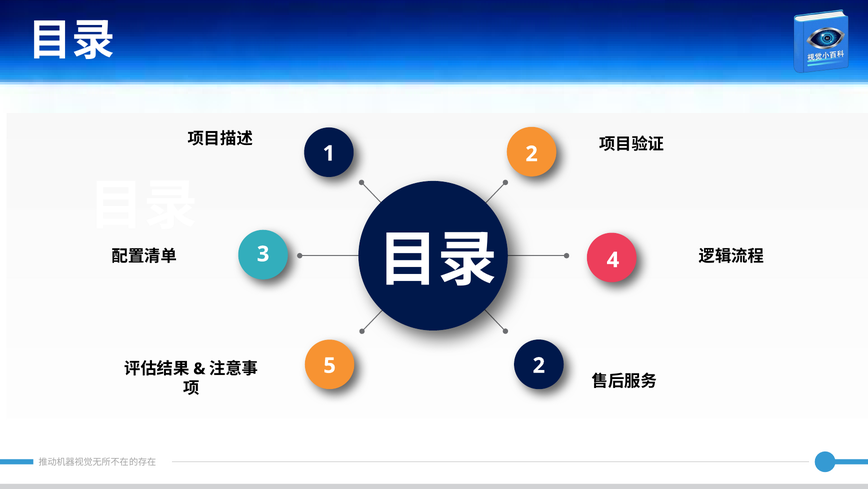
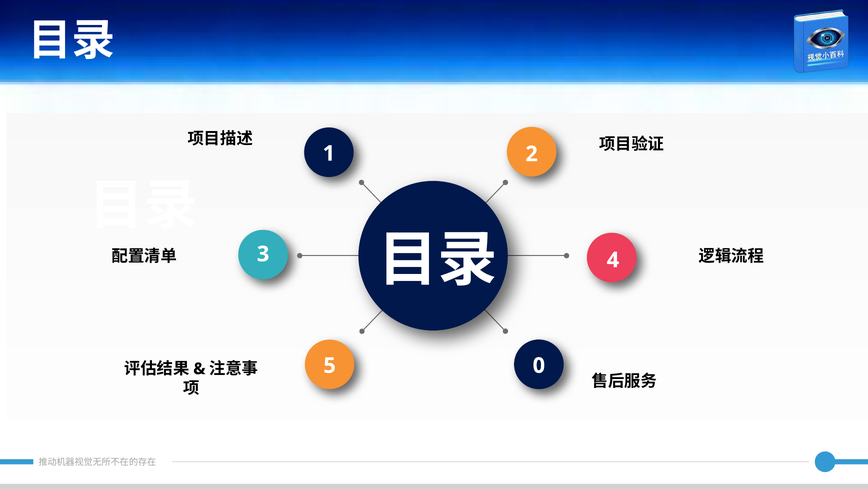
5 2: 2 -> 0
